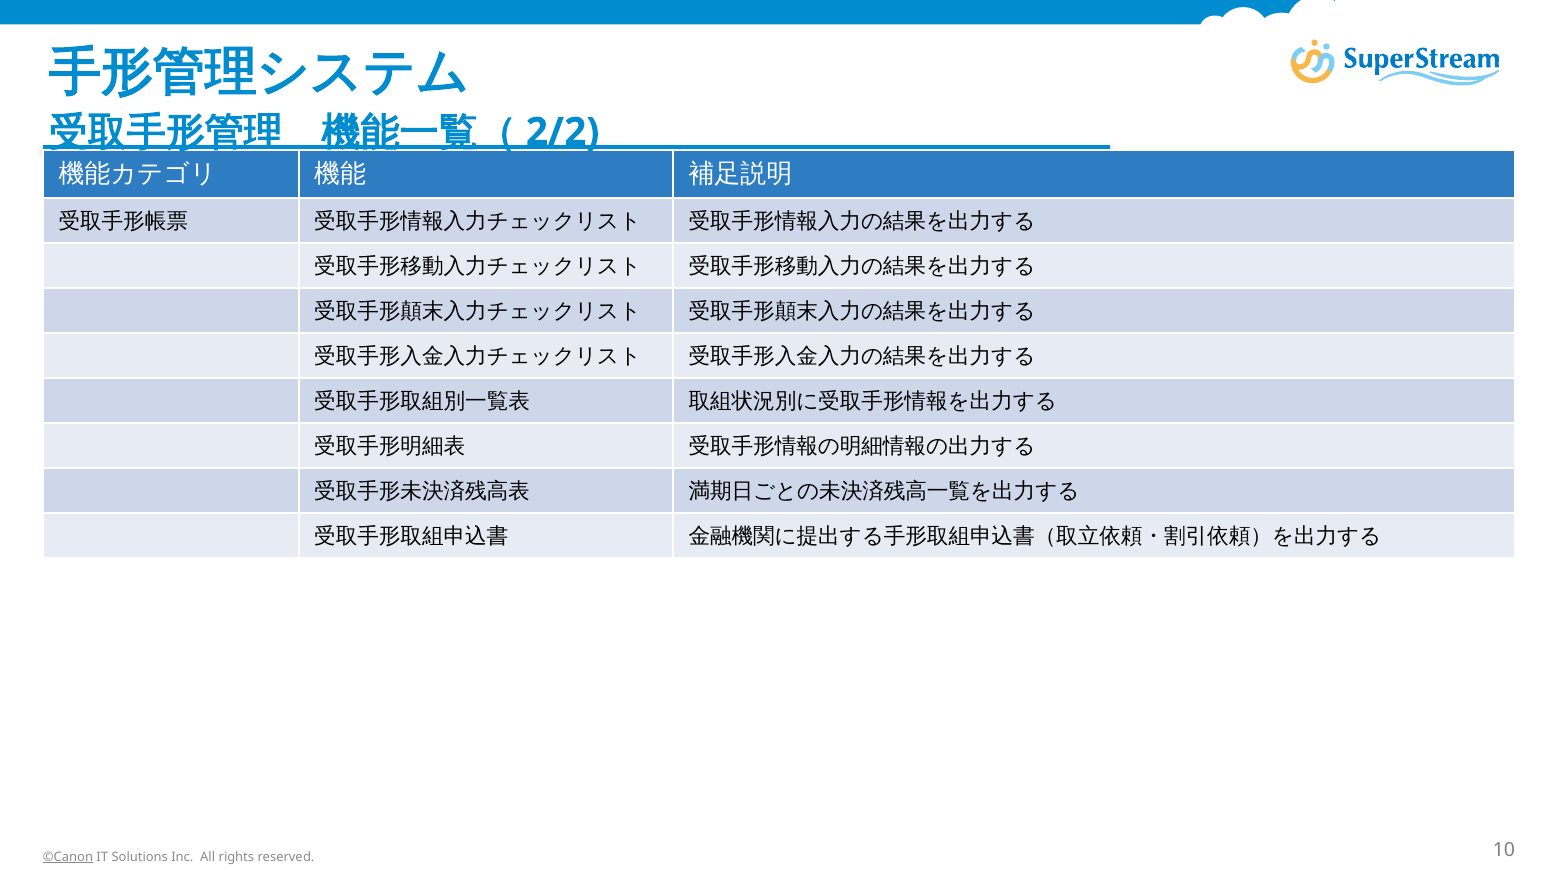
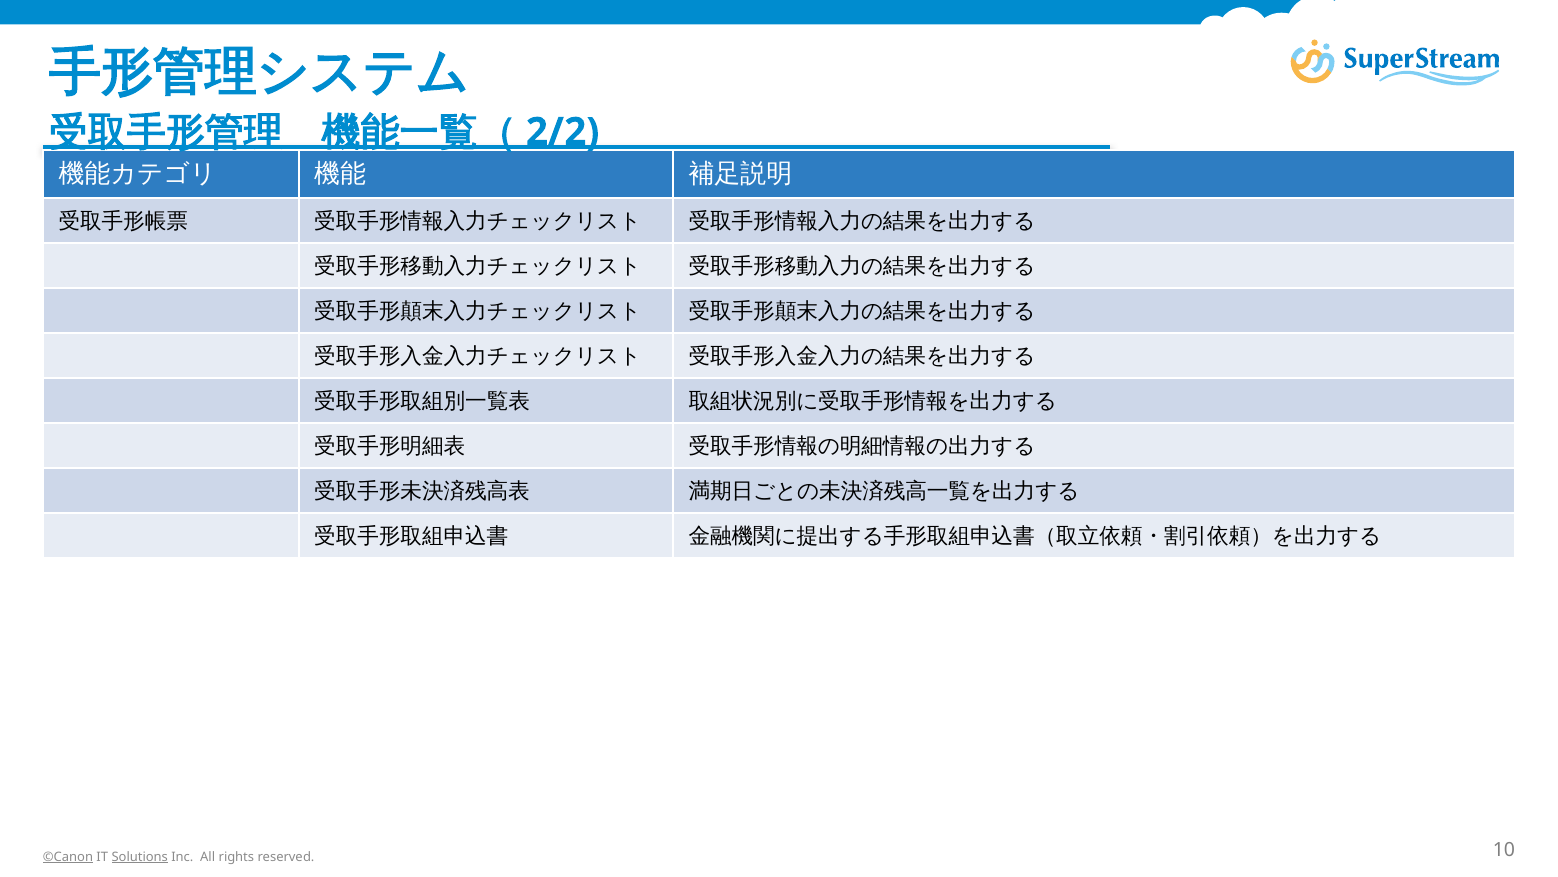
Solutions underline: none -> present
